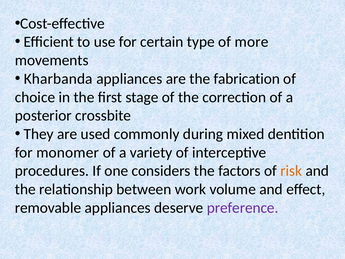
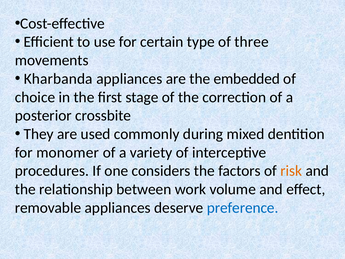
more: more -> three
fabrication: fabrication -> embedded
preference colour: purple -> blue
